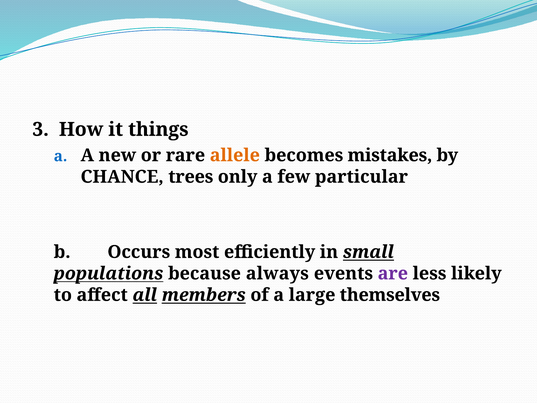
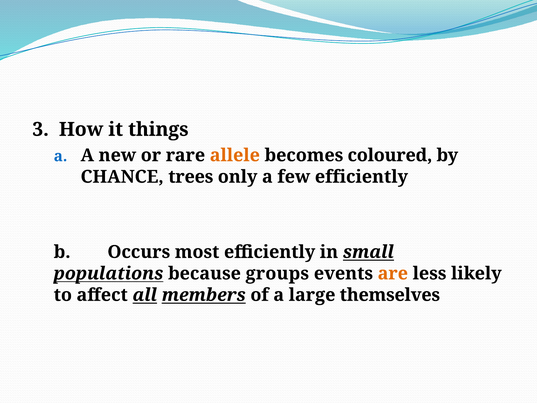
mistakes: mistakes -> coloured
few particular: particular -> efficiently
always: always -> groups
are colour: purple -> orange
